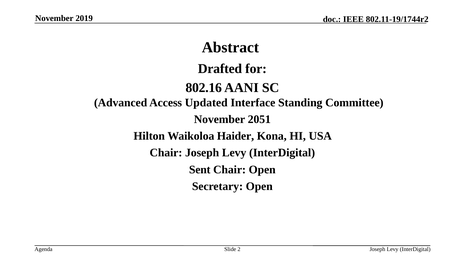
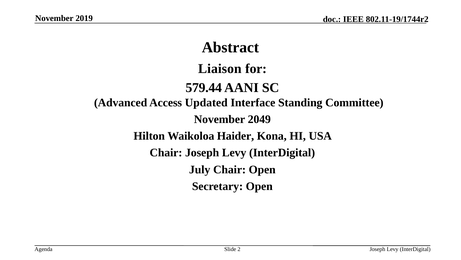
Drafted: Drafted -> Liaison
802.16: 802.16 -> 579.44
2051: 2051 -> 2049
Sent: Sent -> July
